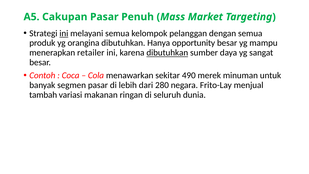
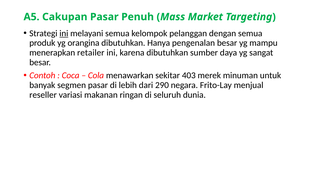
opportunity: opportunity -> pengenalan
dibutuhkan at (167, 53) underline: present -> none
490: 490 -> 403
280: 280 -> 290
tambah: tambah -> reseller
